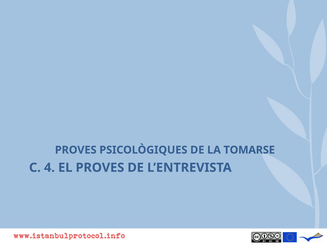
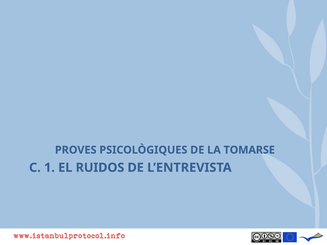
4: 4 -> 1
EL PROVES: PROVES -> RUIDOS
